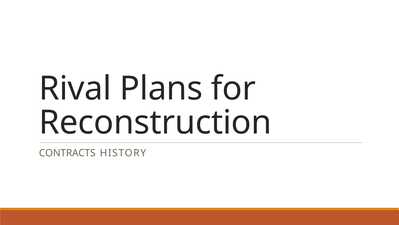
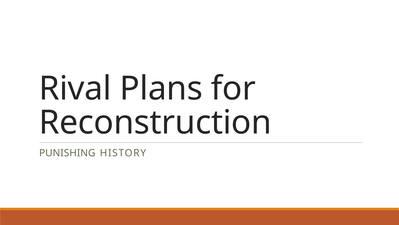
CONTRACTS: CONTRACTS -> PUNISHING
